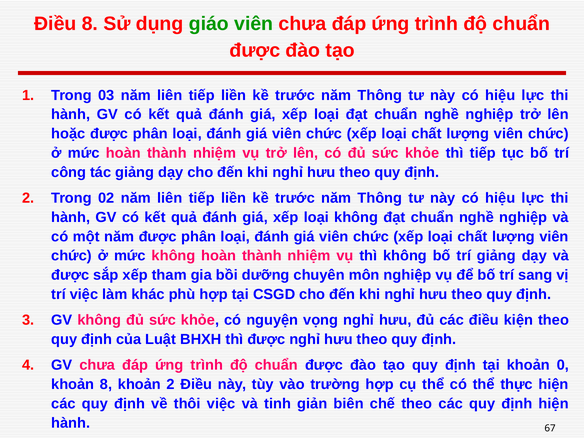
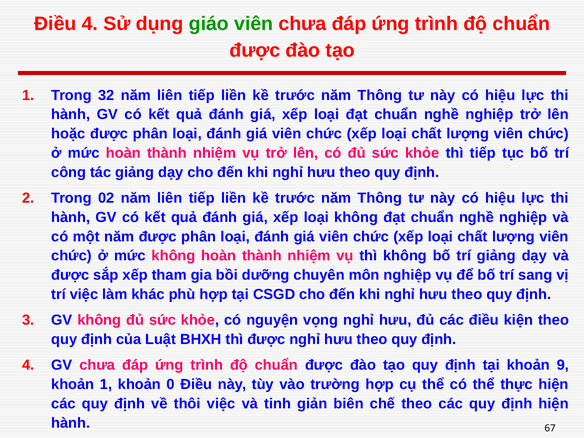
Điều 8: 8 -> 4
03: 03 -> 32
0: 0 -> 9
khoản 8: 8 -> 1
khoản 2: 2 -> 0
